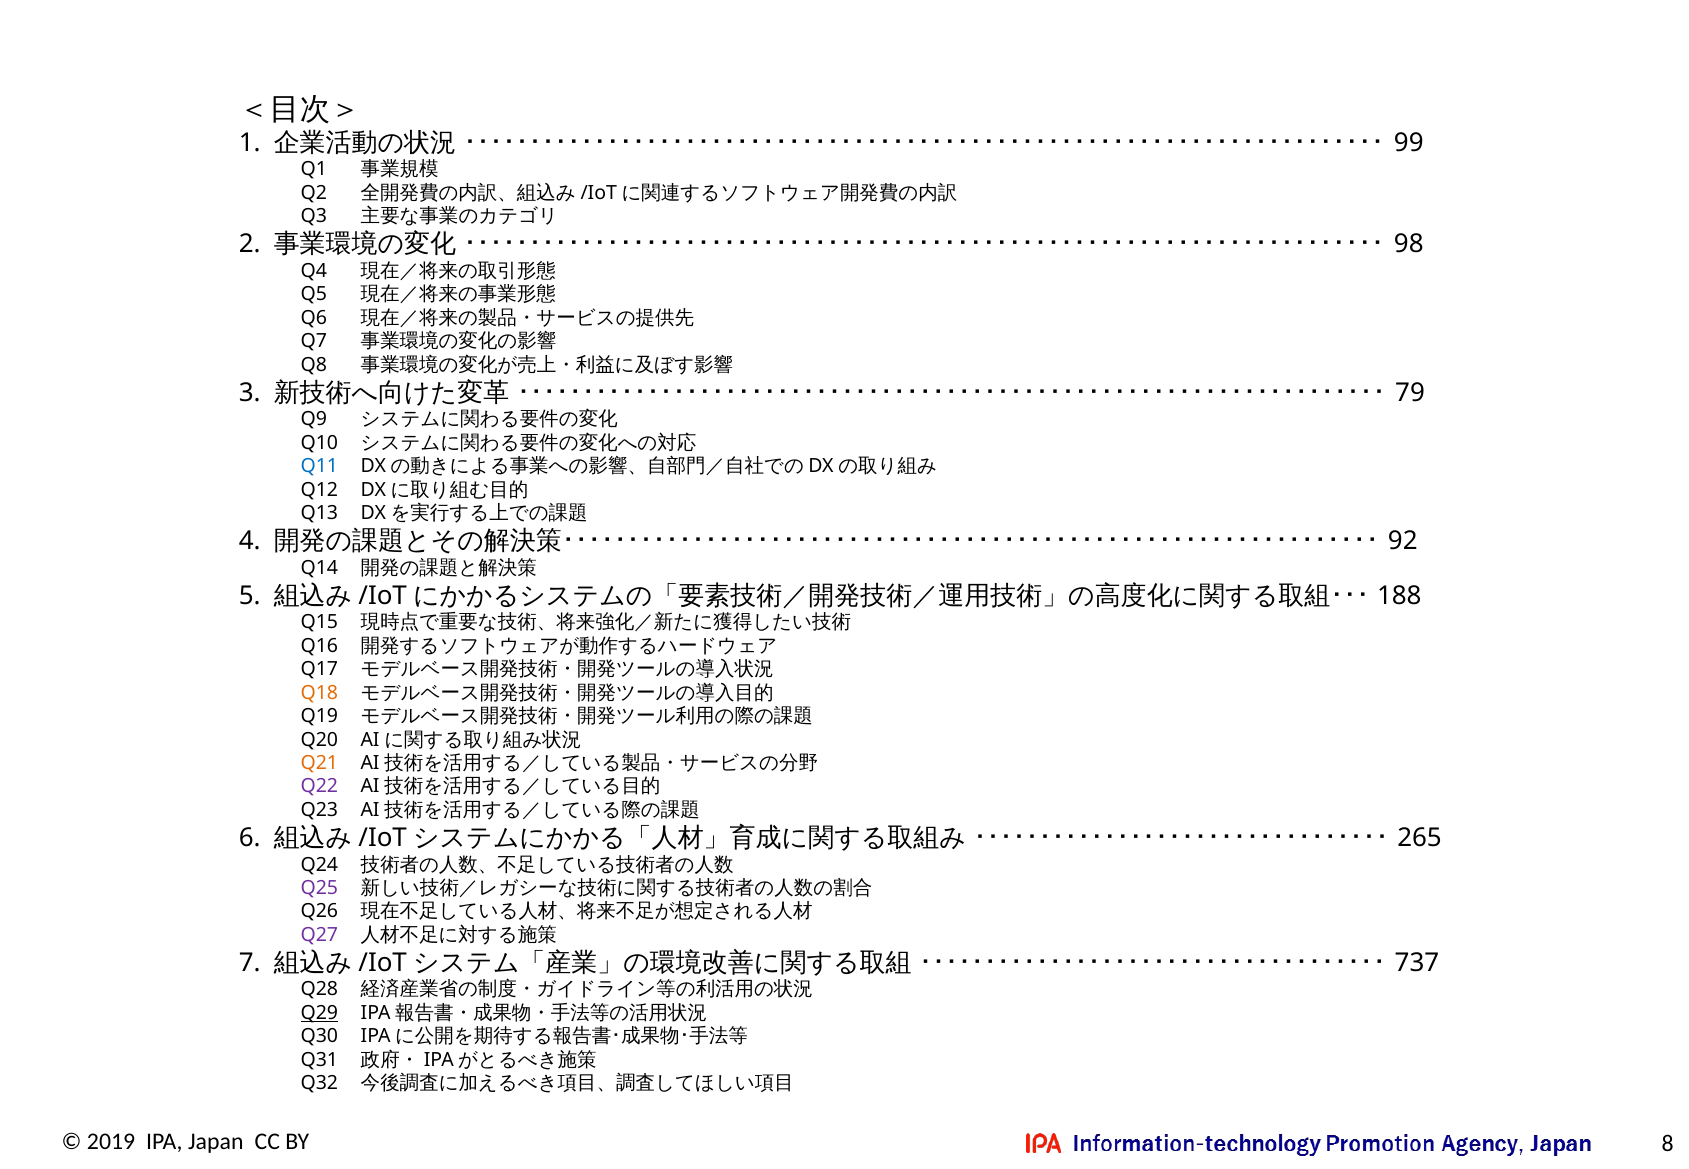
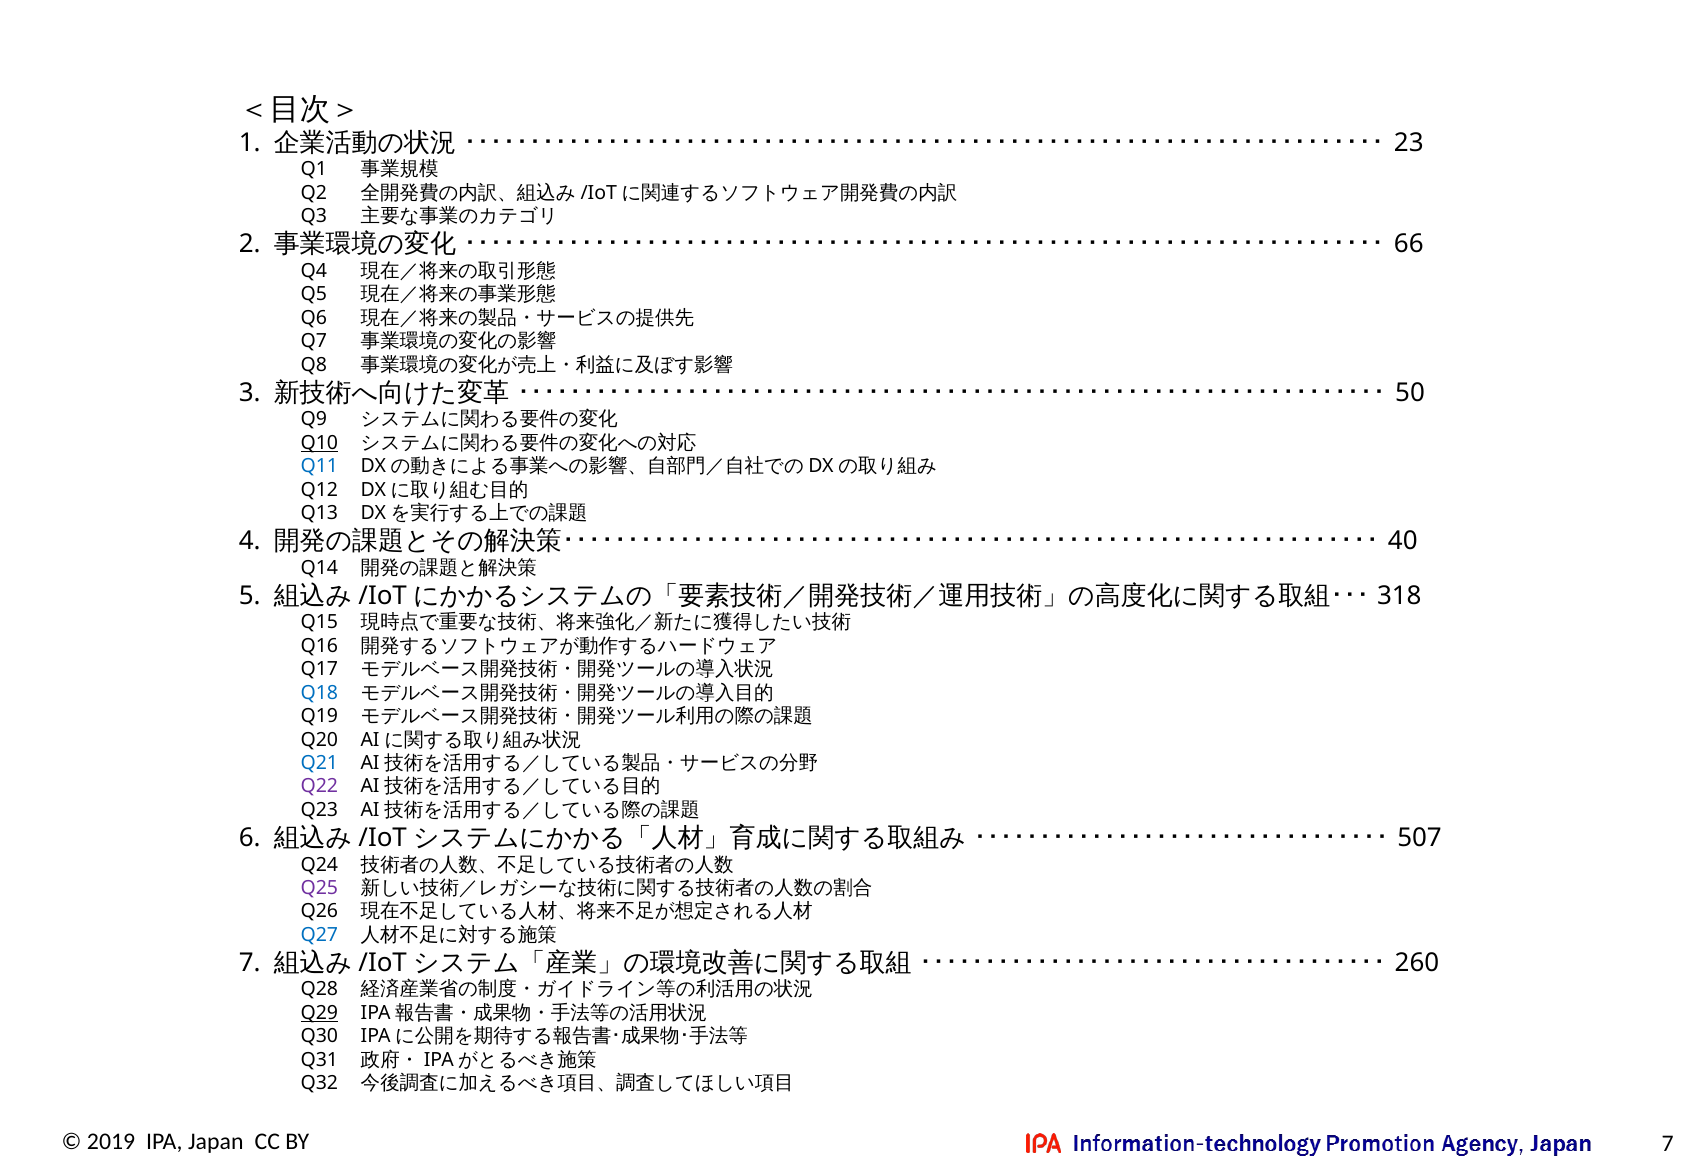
99: 99 -> 23
98: 98 -> 66
79: 79 -> 50
Q10 underline: none -> present
92: 92 -> 40
188: 188 -> 318
Q18 colour: orange -> blue
Q21 colour: orange -> blue
265: 265 -> 507
Q27 colour: purple -> blue
737: 737 -> 260
8 at (1668, 1144): 8 -> 7
